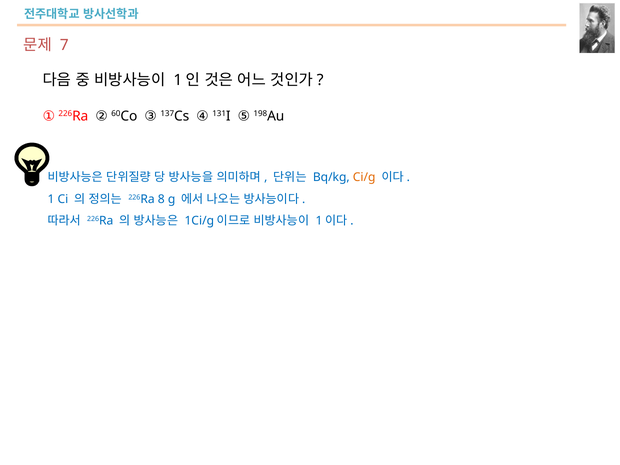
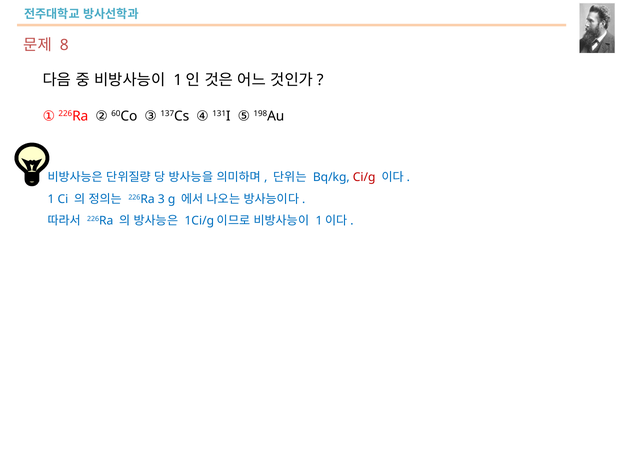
7: 7 -> 8
Ci/g colour: orange -> red
8: 8 -> 3
